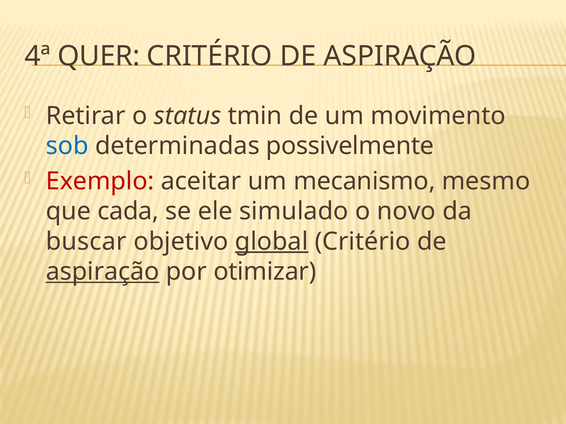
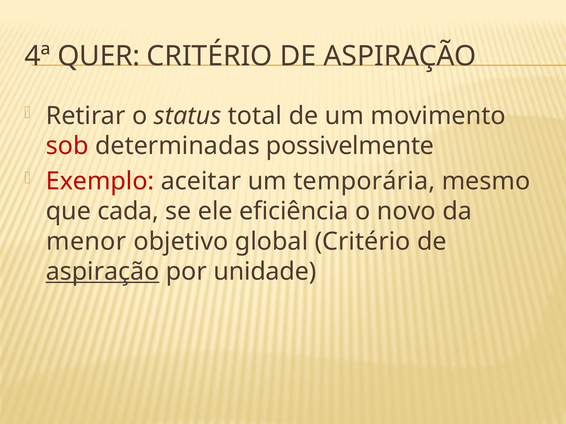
tmin: tmin -> total
sob colour: blue -> red
mecanismo: mecanismo -> temporária
simulado: simulado -> eficiência
buscar: buscar -> menor
global underline: present -> none
otimizar: otimizar -> unidade
